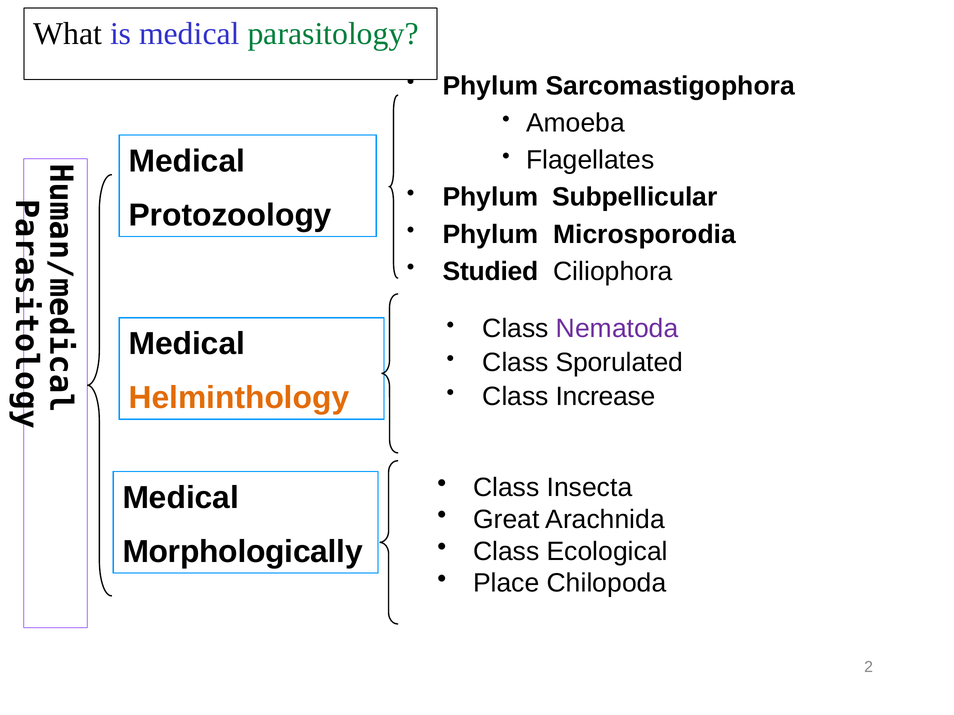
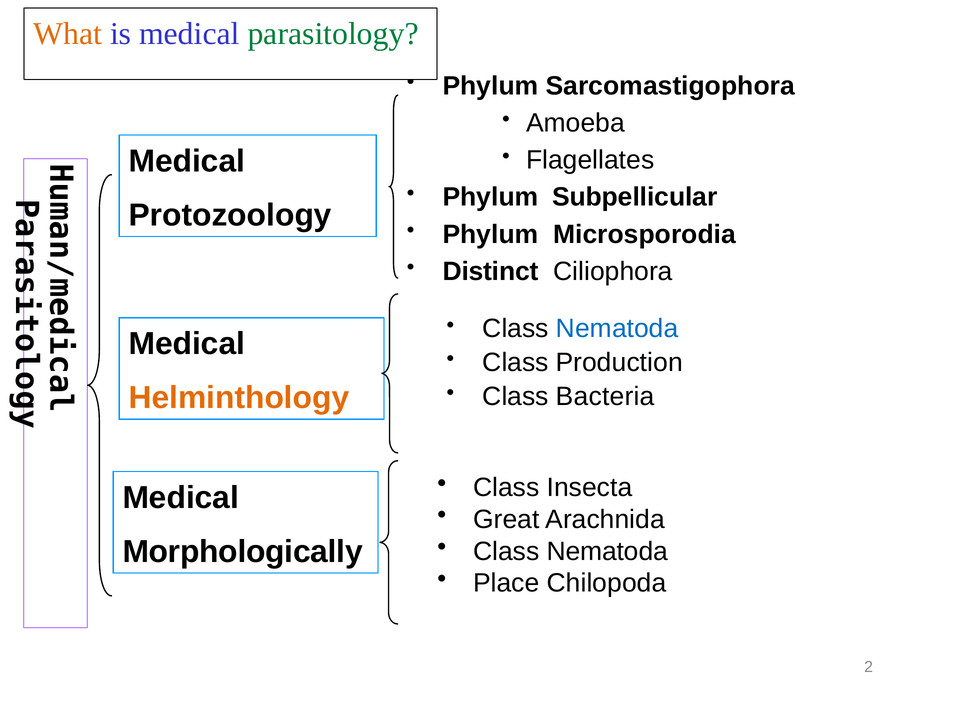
What colour: black -> orange
Studied: Studied -> Distinct
Nematoda at (617, 329) colour: purple -> blue
Sporulated: Sporulated -> Production
Increase: Increase -> Bacteria
Ecological at (607, 552): Ecological -> Nematoda
